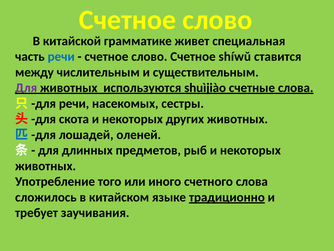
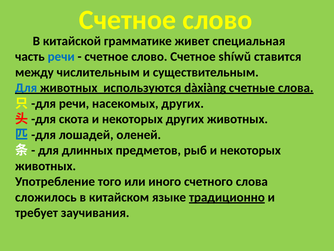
Для at (26, 88) colour: purple -> blue
shuìjiào: shuìjiào -> dàxiàng
насекомых сестры: сестры -> других
